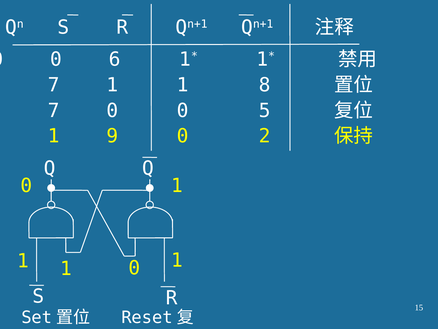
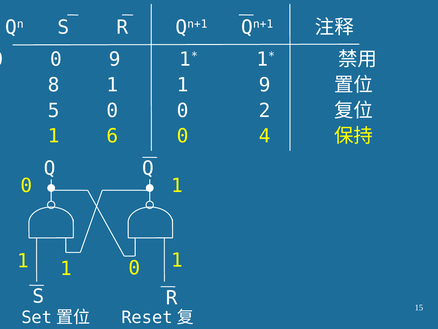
0 6: 6 -> 9
7 at (54, 85): 7 -> 8
1 8: 8 -> 9
7 at (54, 110): 7 -> 5
5: 5 -> 2
9: 9 -> 6
2: 2 -> 4
